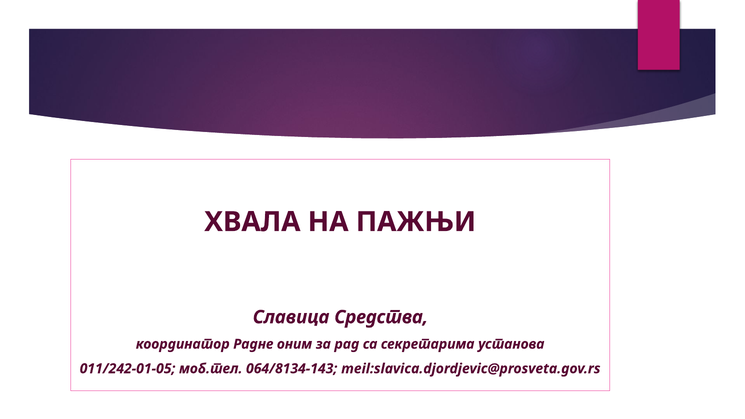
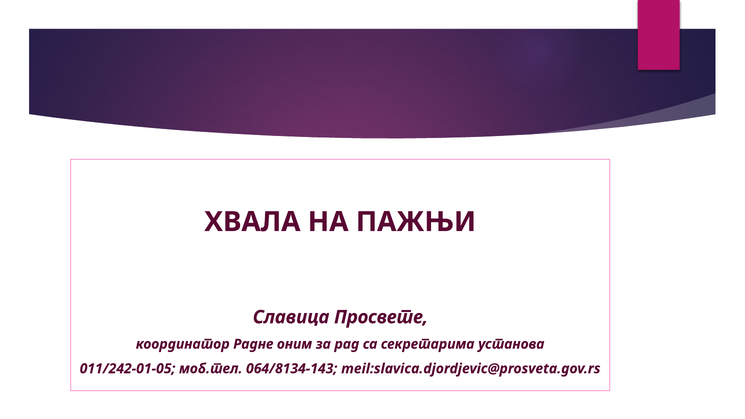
Средства: Средства -> Просвете
